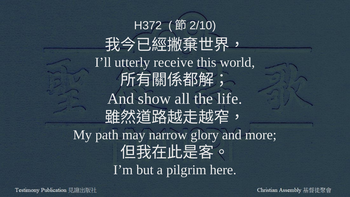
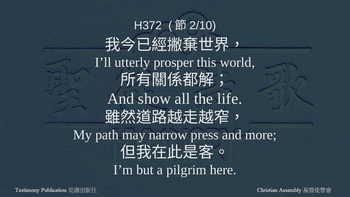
receive: receive -> prosper
glory: glory -> press
